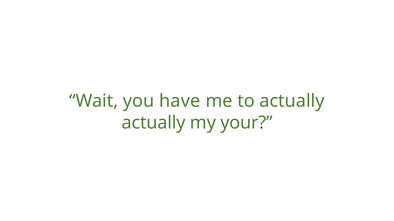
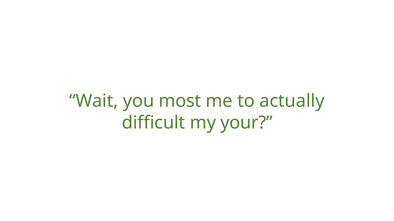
have: have -> most
actually at (154, 123): actually -> difficult
